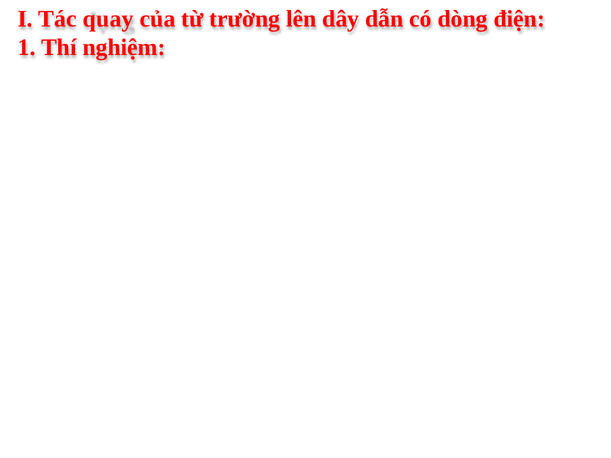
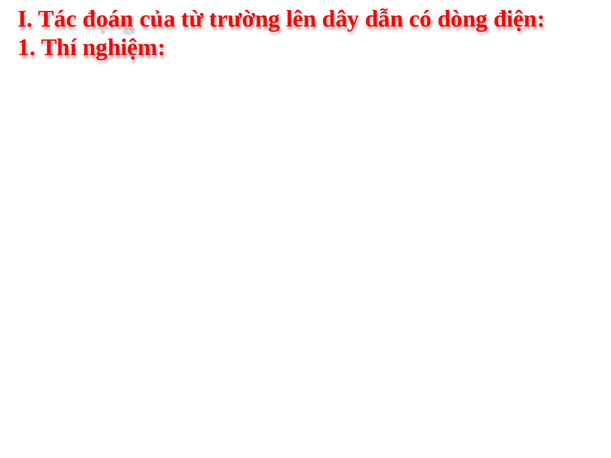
quay: quay -> đoán
